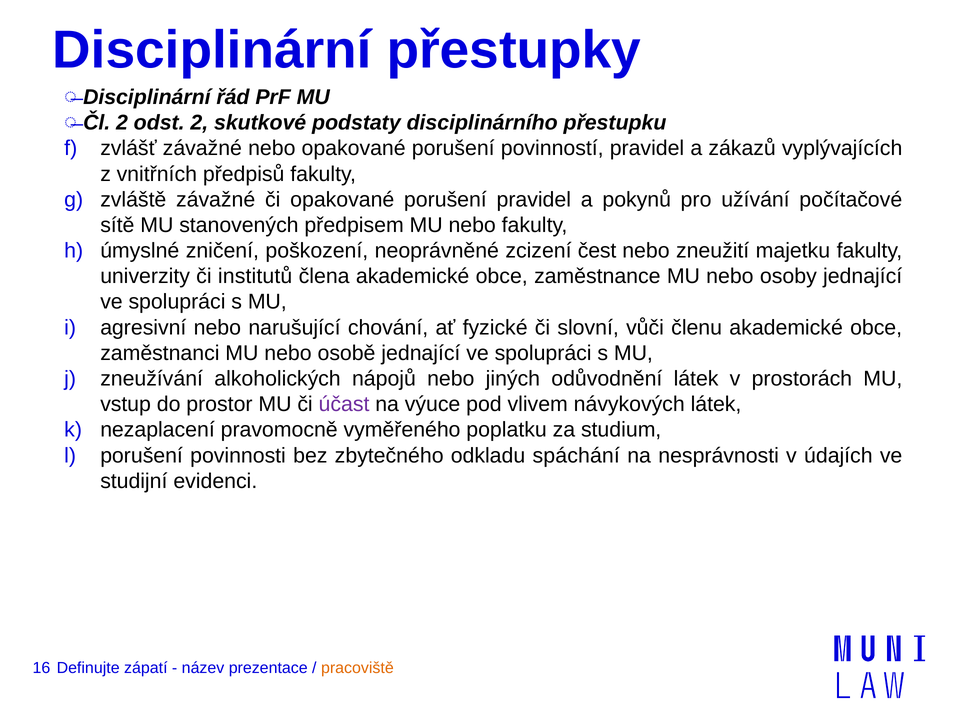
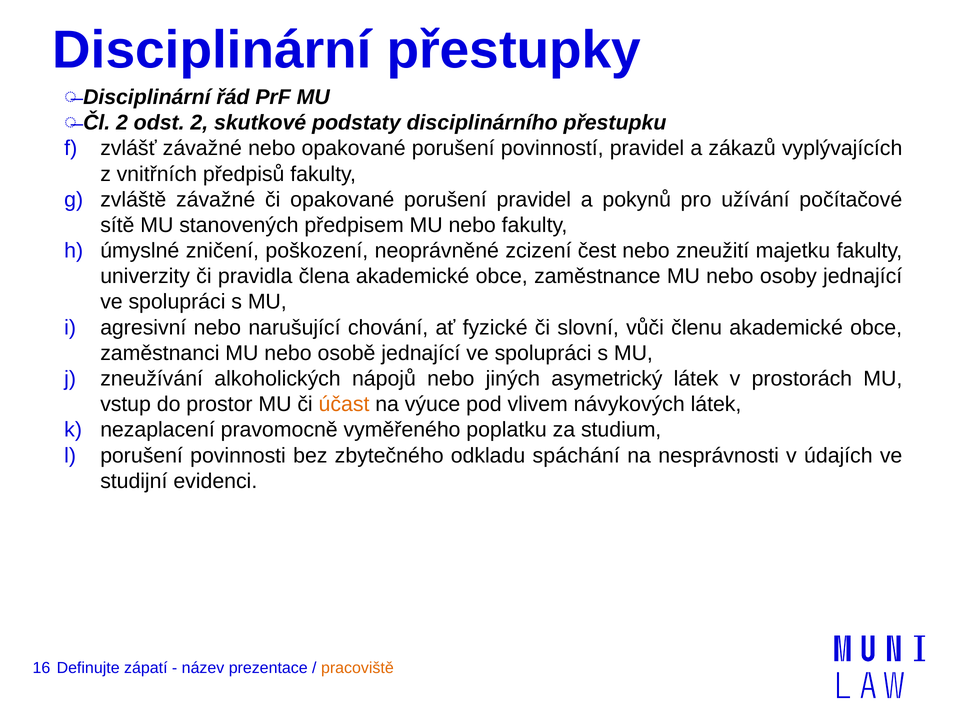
institutů: institutů -> pravidla
odůvodnění: odůvodnění -> asymetrický
účast colour: purple -> orange
